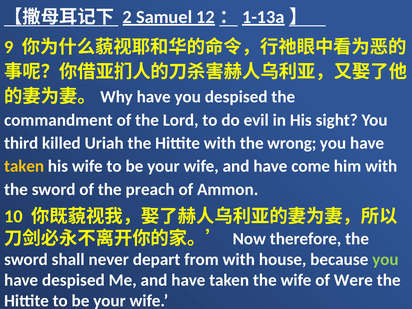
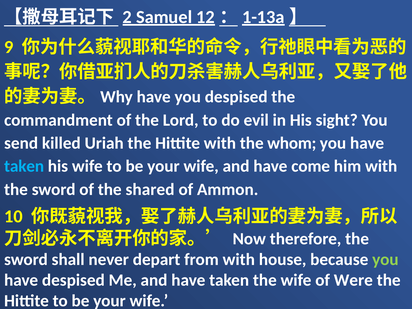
third: third -> send
wrong: wrong -> whom
taken at (24, 166) colour: yellow -> light blue
preach: preach -> shared
